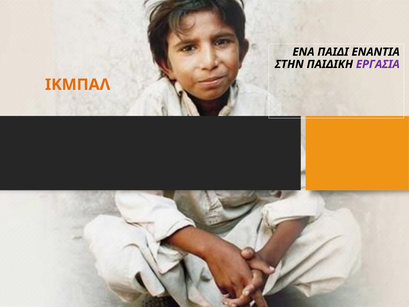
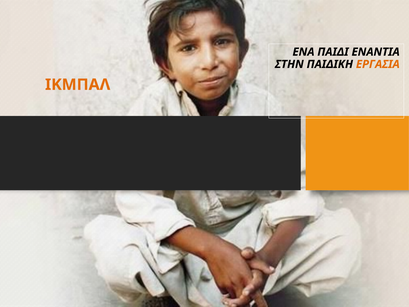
ΕΡΓΑΣΙΑ colour: purple -> orange
